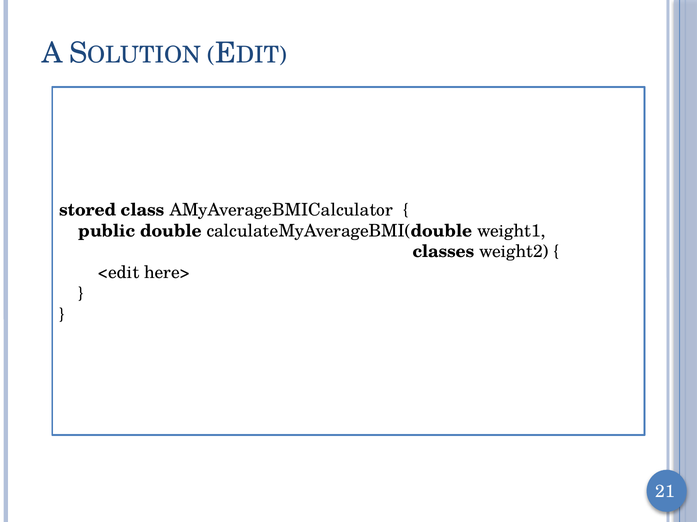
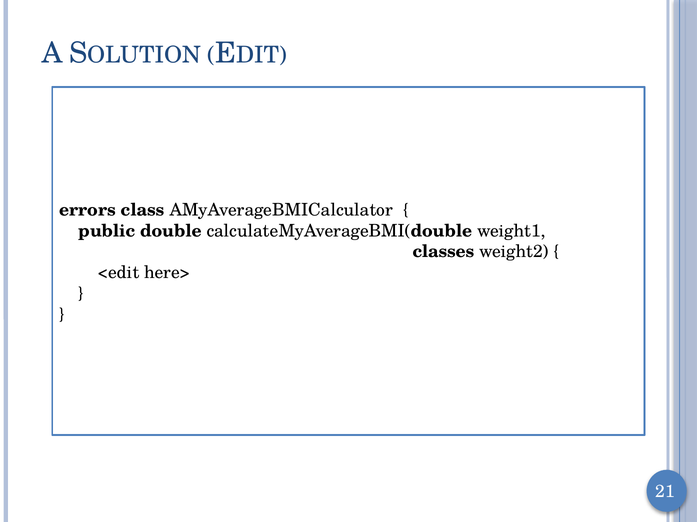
stored: stored -> errors
